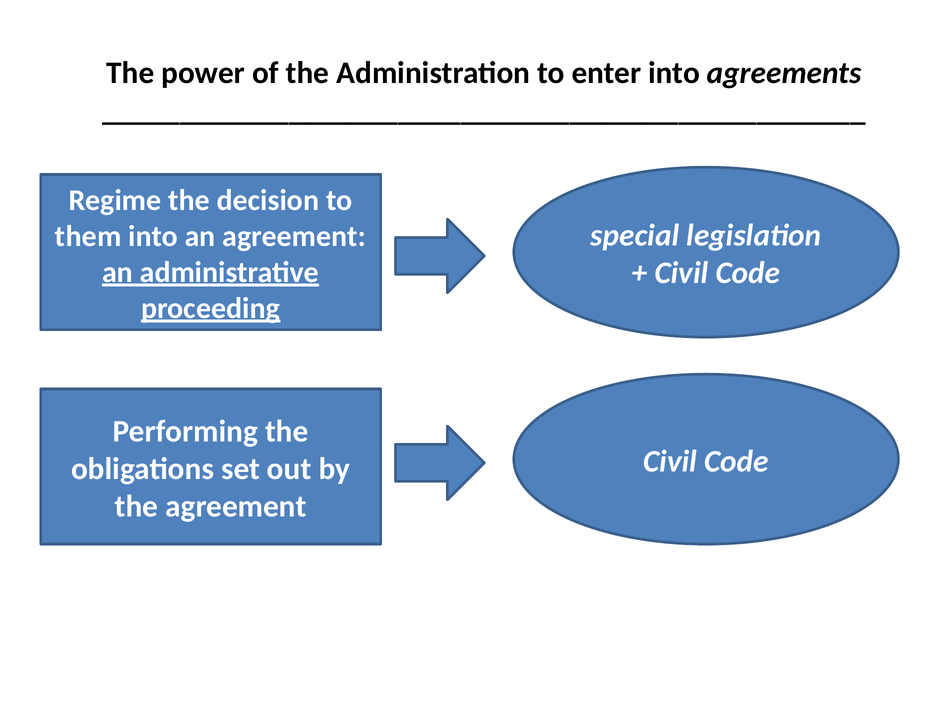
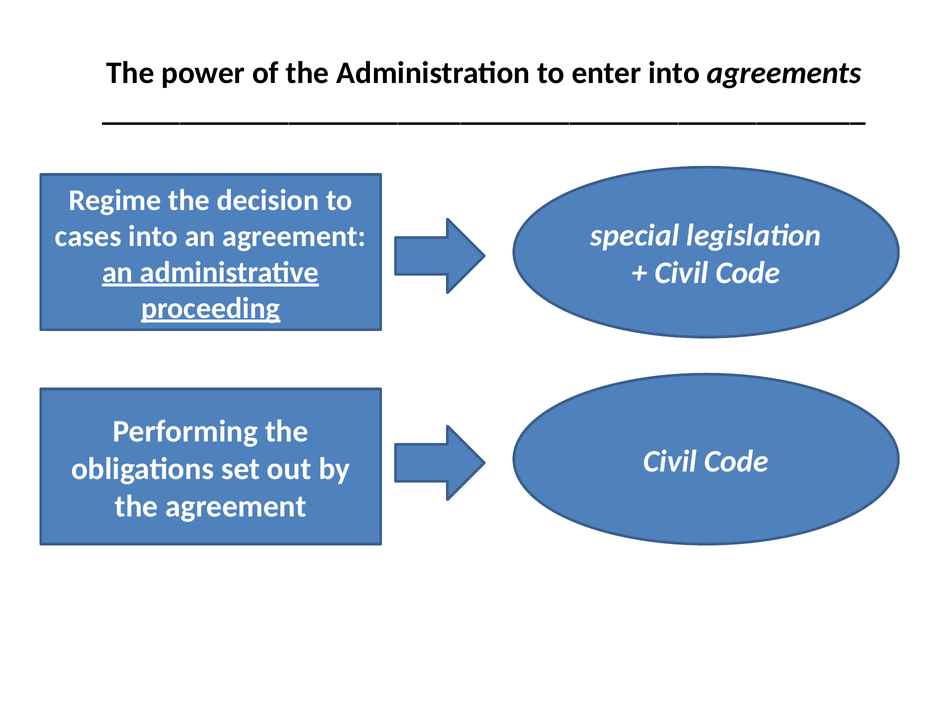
them: them -> cases
